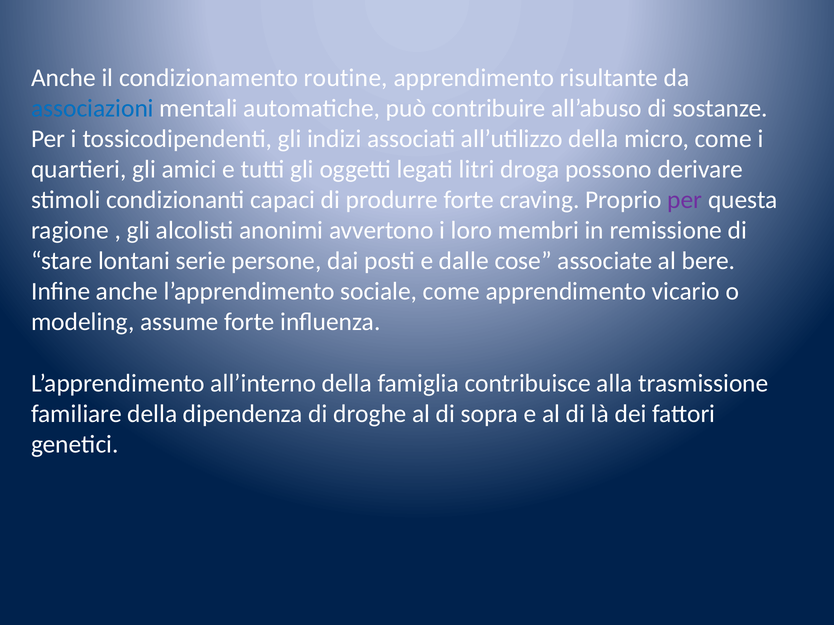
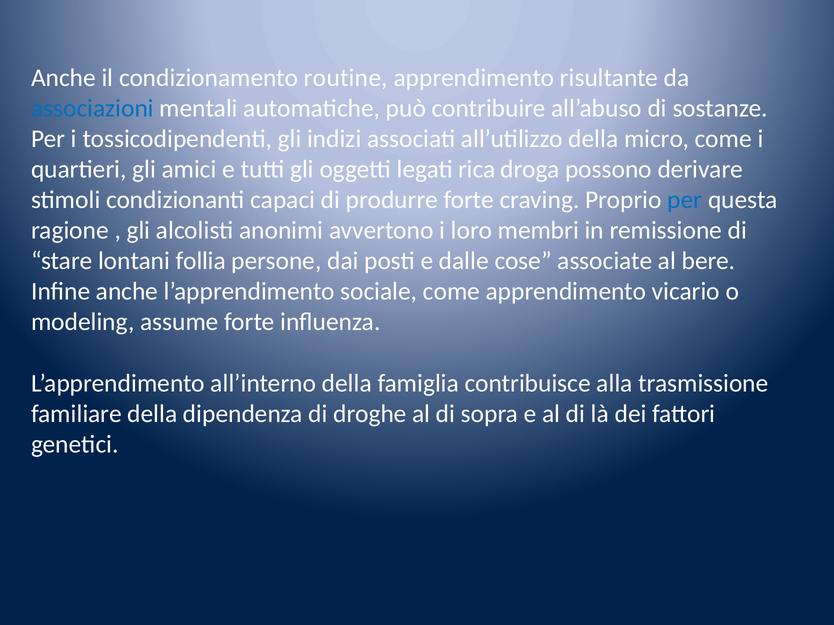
litri: litri -> rica
per at (685, 200) colour: purple -> blue
serie: serie -> follia
